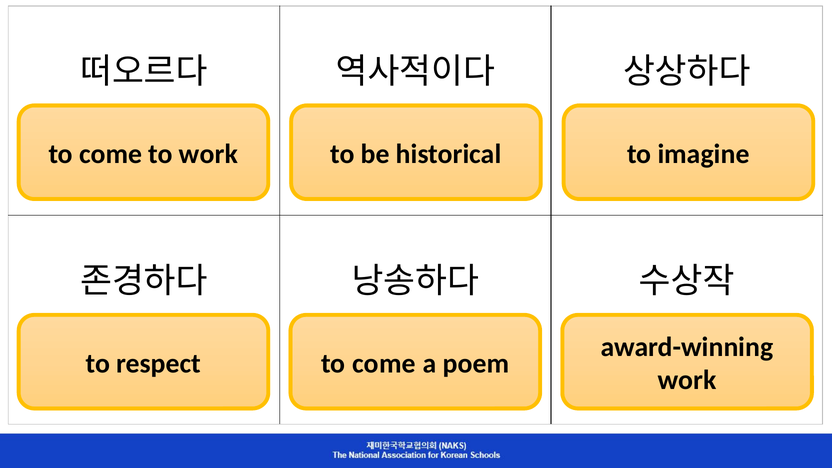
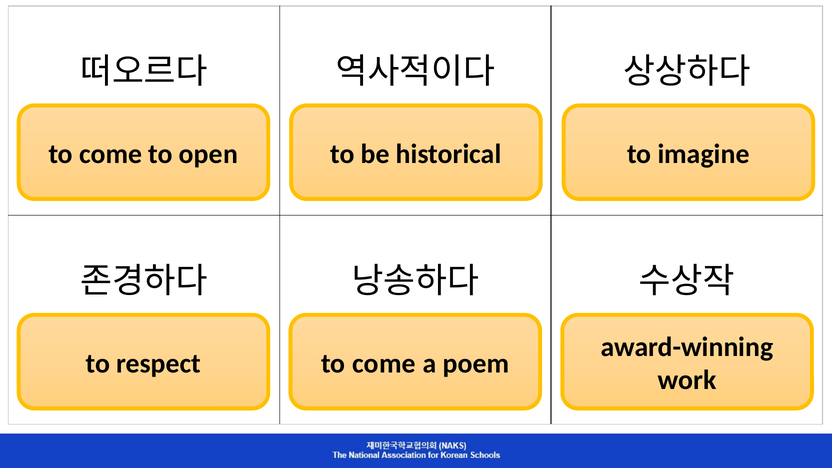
to work: work -> open
